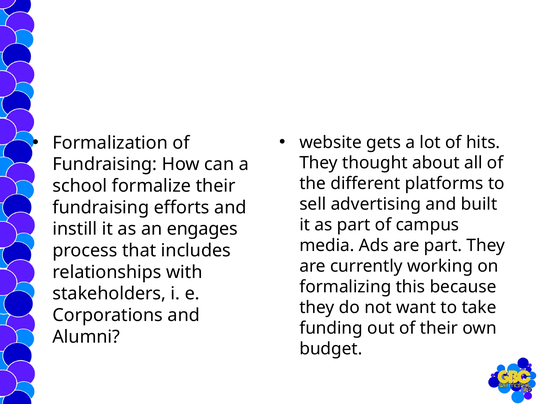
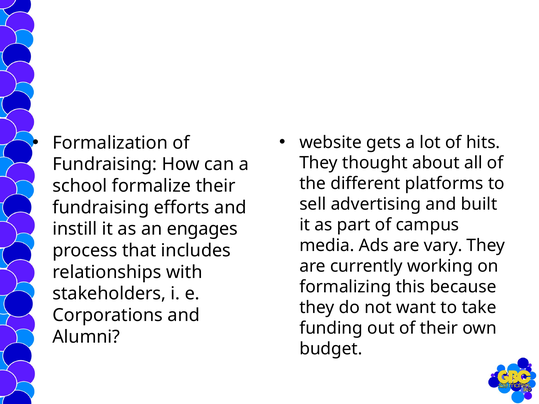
are part: part -> vary
